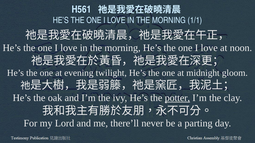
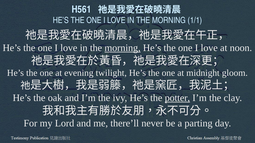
morning at (123, 48) underline: none -> present
